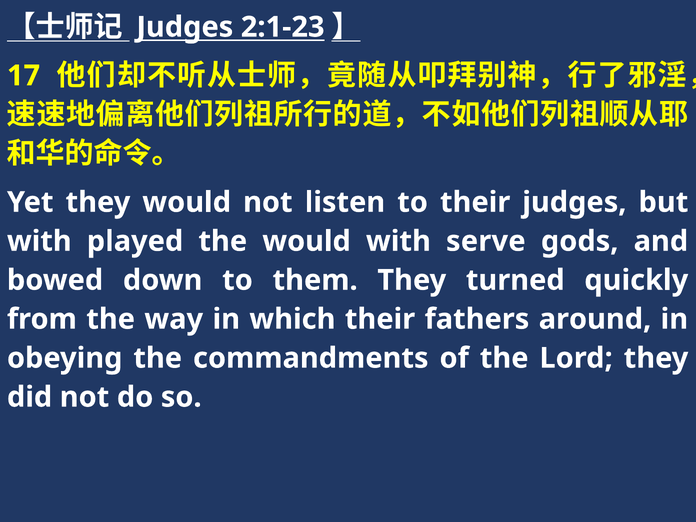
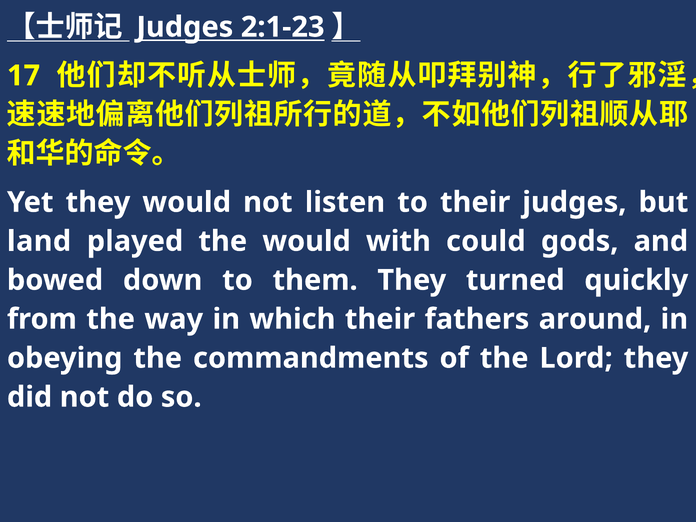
with at (39, 241): with -> land
serve: serve -> could
